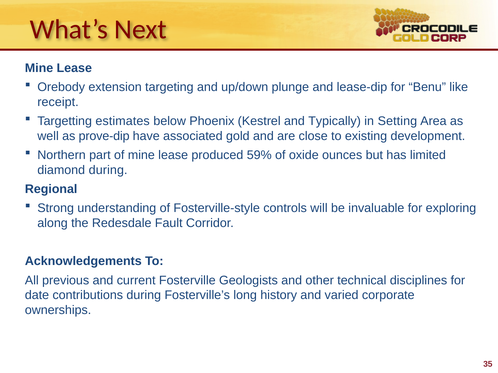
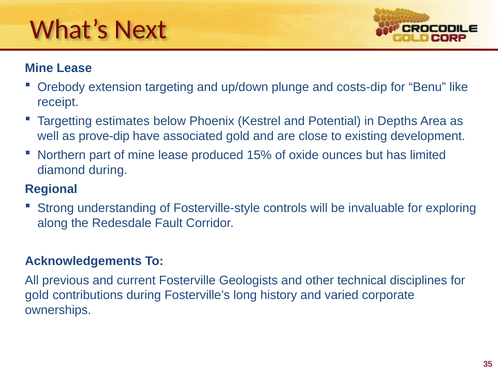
lease-dip: lease-dip -> costs-dip
Typically: Typically -> Potential
Setting: Setting -> Depths
59%: 59% -> 15%
date at (37, 296): date -> gold
